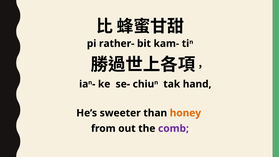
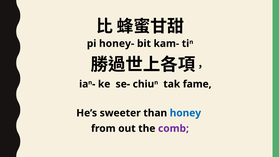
rather-: rather- -> honey-
hand: hand -> fame
honey colour: orange -> blue
